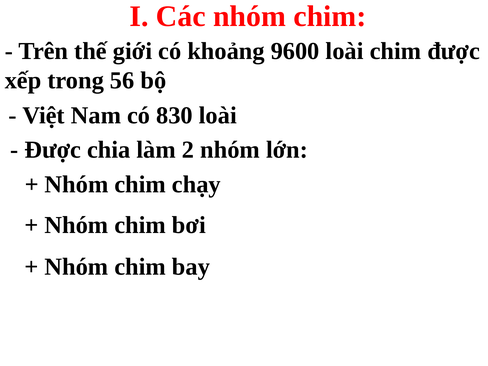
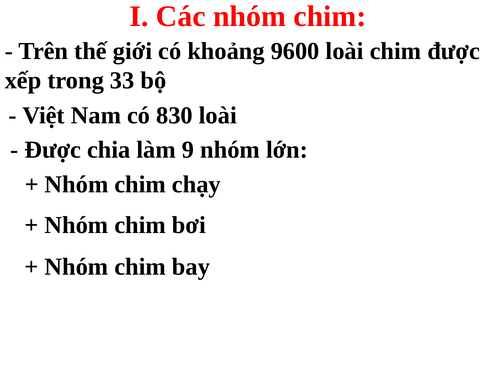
56: 56 -> 33
2: 2 -> 9
